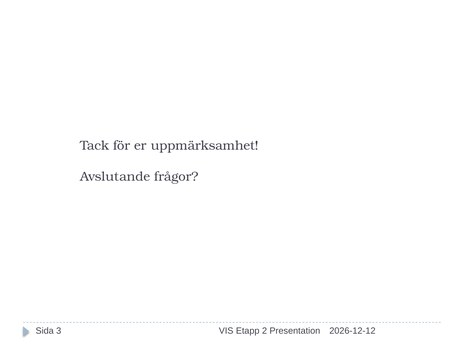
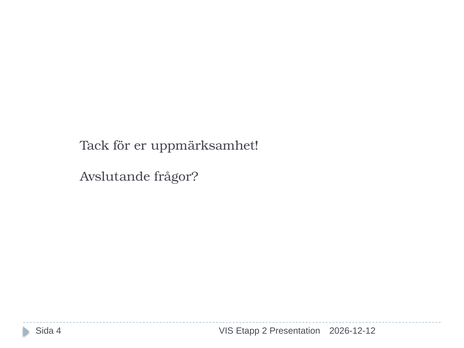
3: 3 -> 4
